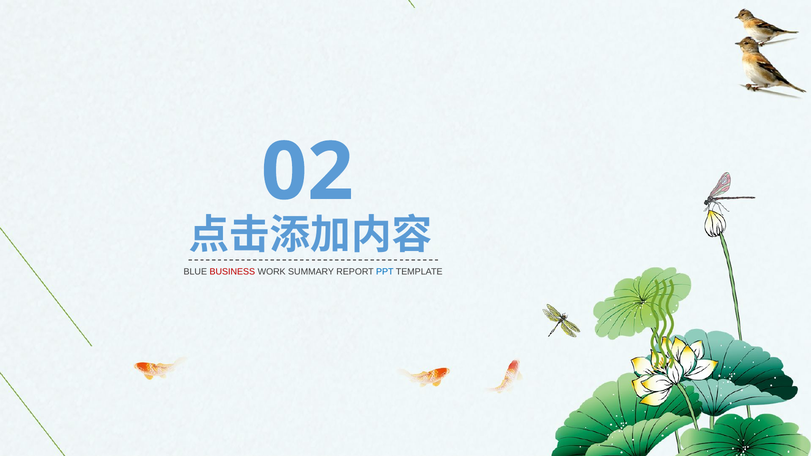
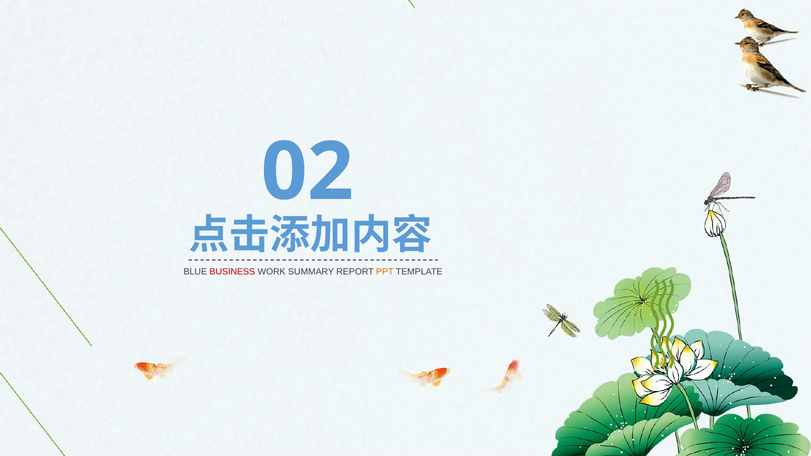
PPT colour: blue -> orange
